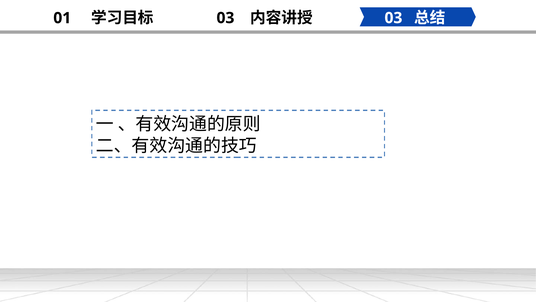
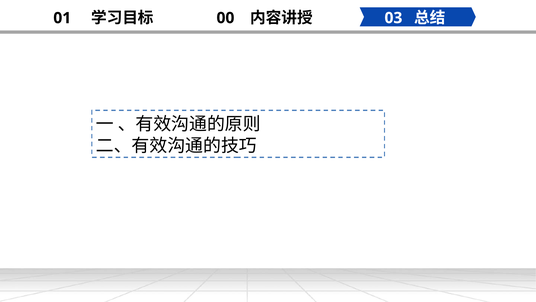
03 at (225, 18): 03 -> 00
